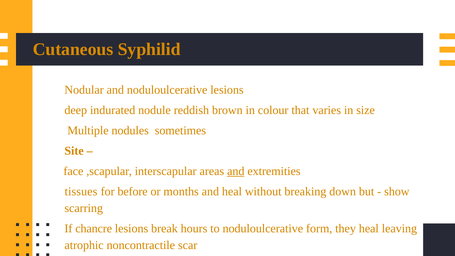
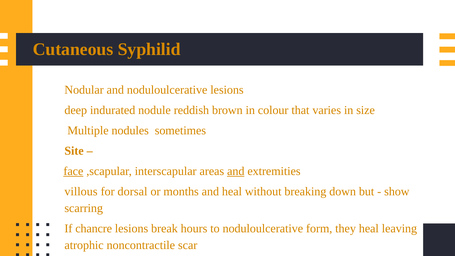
face underline: none -> present
tissues: tissues -> villous
before: before -> dorsal
